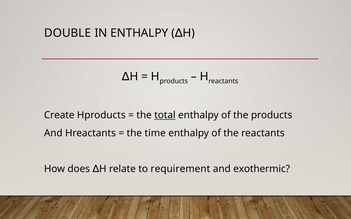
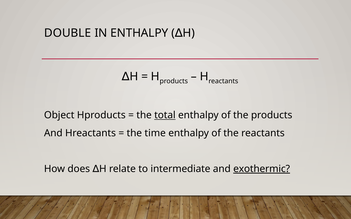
Create: Create -> Object
requirement: requirement -> intermediate
exothermic underline: none -> present
